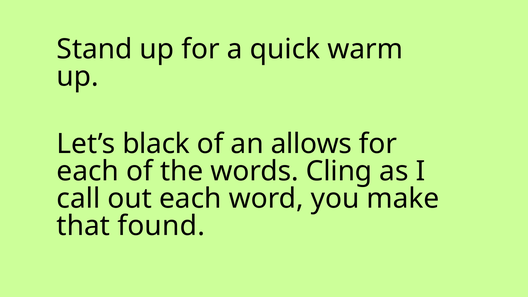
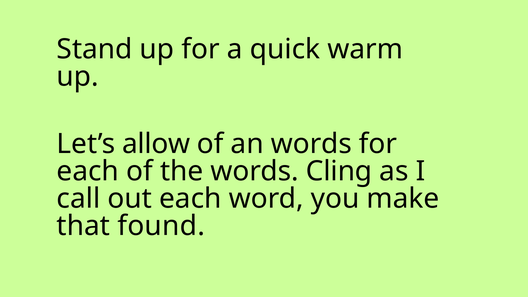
black: black -> allow
an allows: allows -> words
